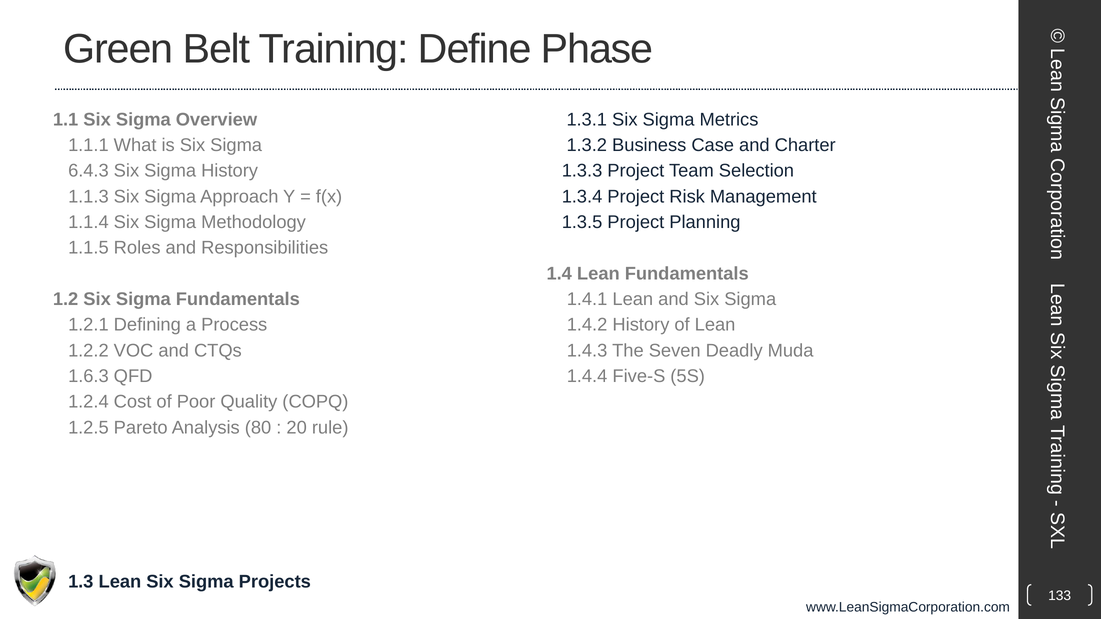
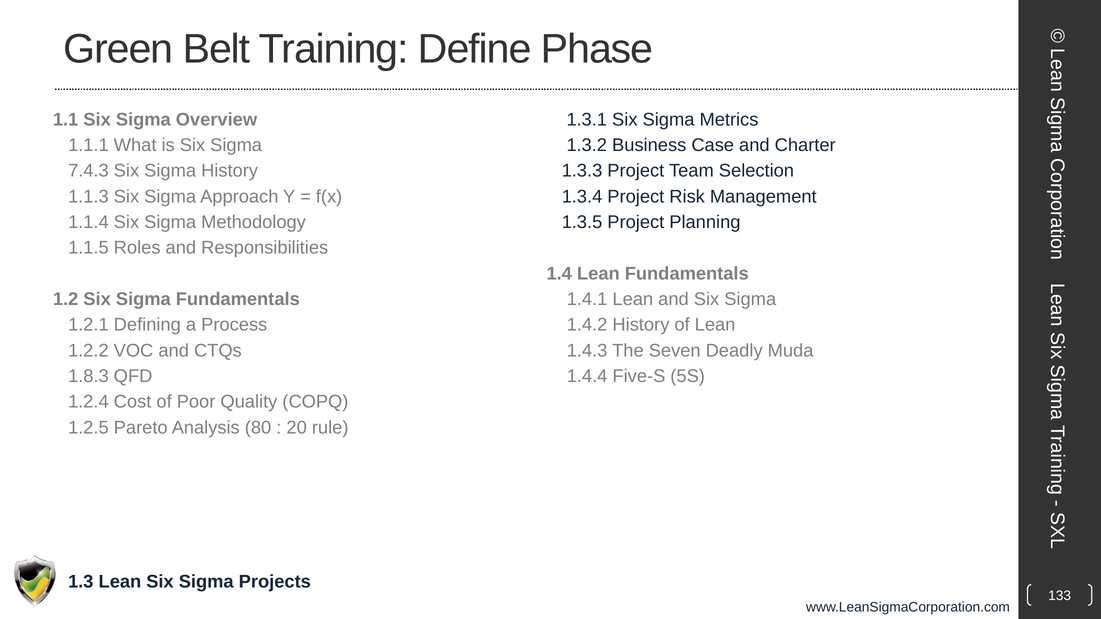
6.4.3: 6.4.3 -> 7.4.3
1.6.3: 1.6.3 -> 1.8.3
